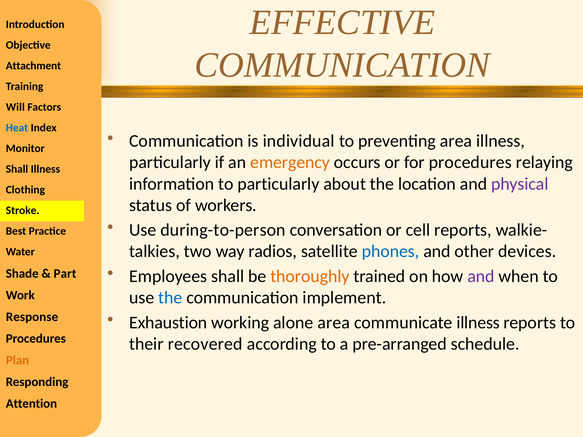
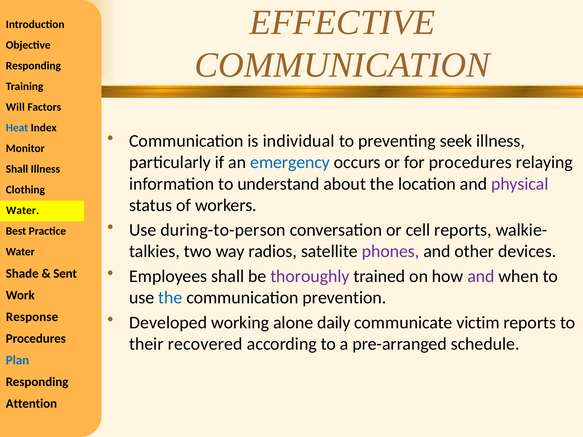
Attachment at (33, 66): Attachment -> Responding
preventing area: area -> seek
emergency colour: orange -> blue
to particularly: particularly -> understand
Stroke at (23, 211): Stroke -> Water
phones colour: blue -> purple
thoroughly colour: orange -> purple
Part: Part -> Sent
implement: implement -> prevention
Exhaustion: Exhaustion -> Developed
alone area: area -> daily
communicate illness: illness -> victim
Plan colour: orange -> blue
